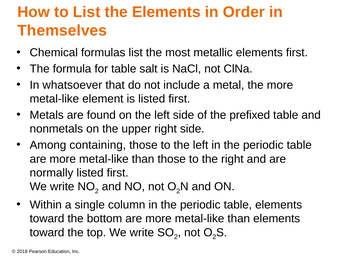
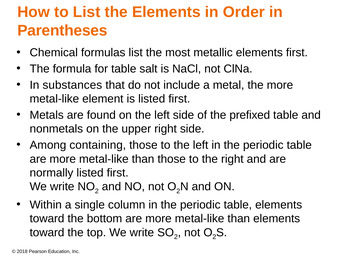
Themselves: Themselves -> Parentheses
whatsoever: whatsoever -> substances
